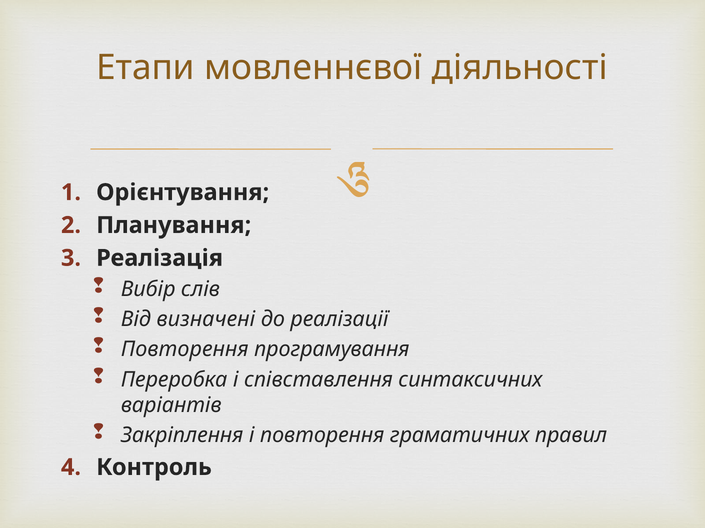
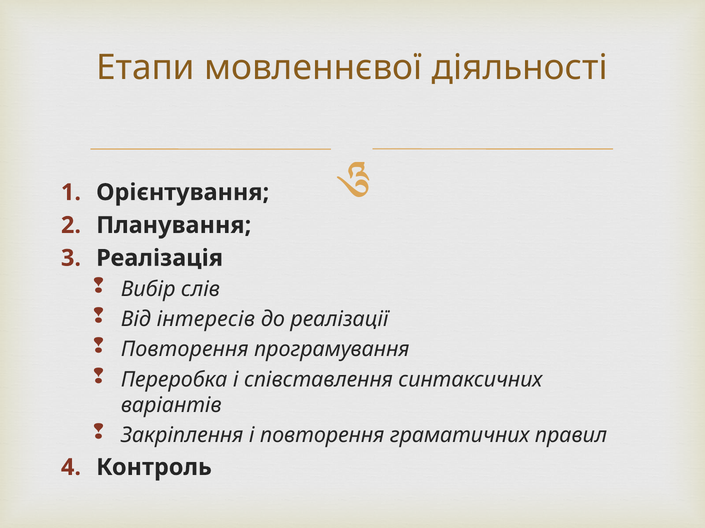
визначені: визначені -> інтересів
